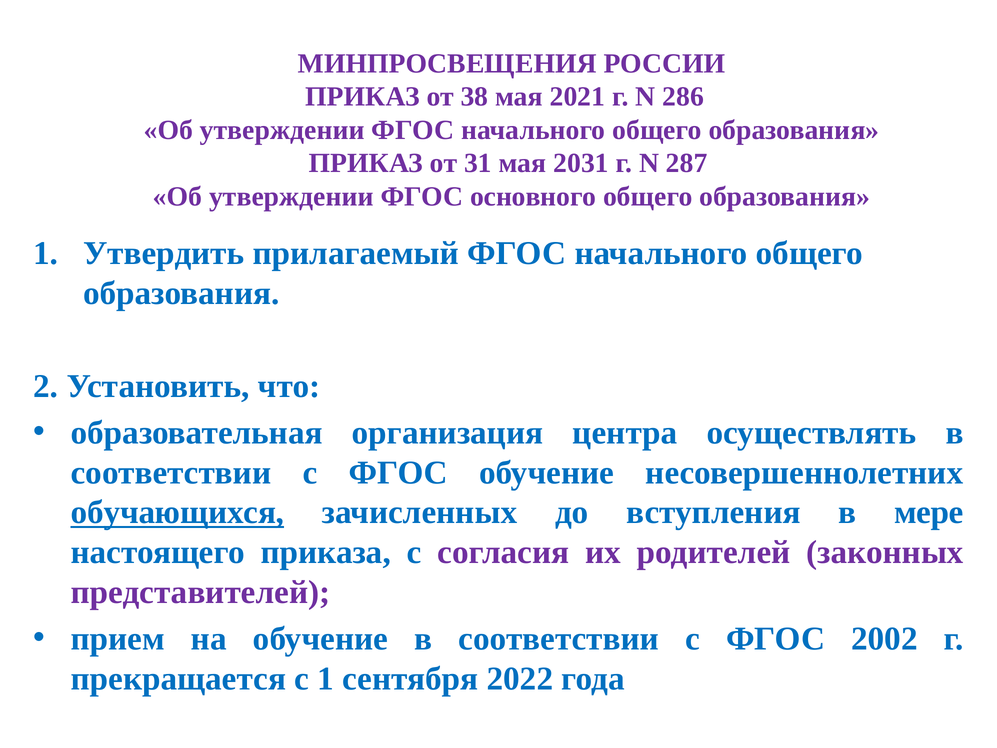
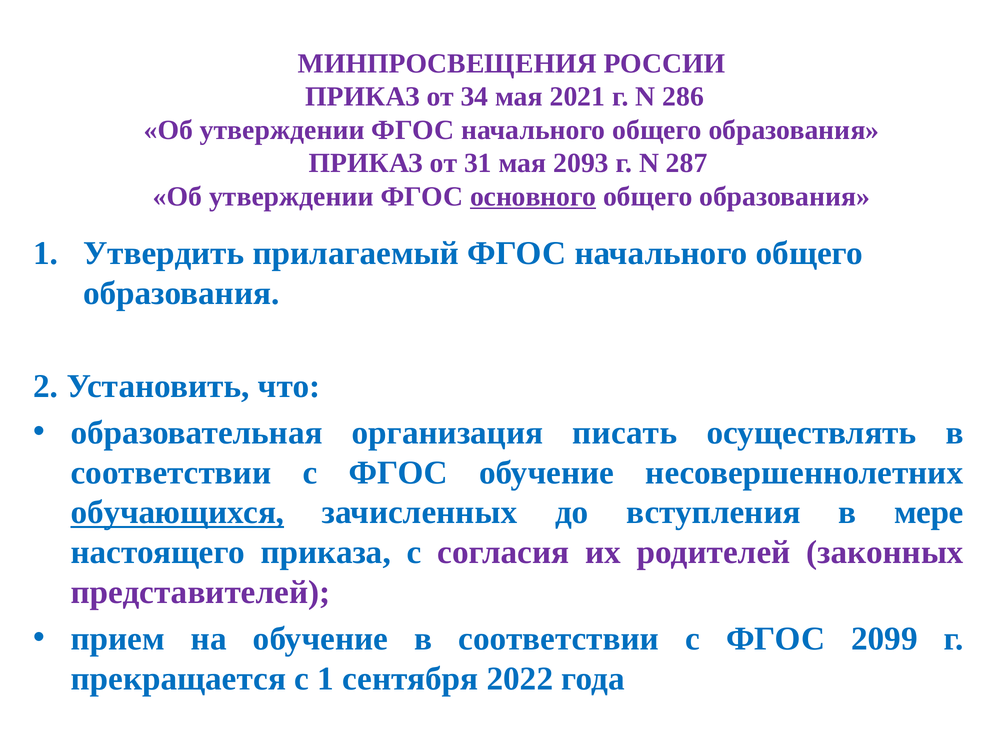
38: 38 -> 34
2031: 2031 -> 2093
основного underline: none -> present
центра: центра -> писать
2002: 2002 -> 2099
